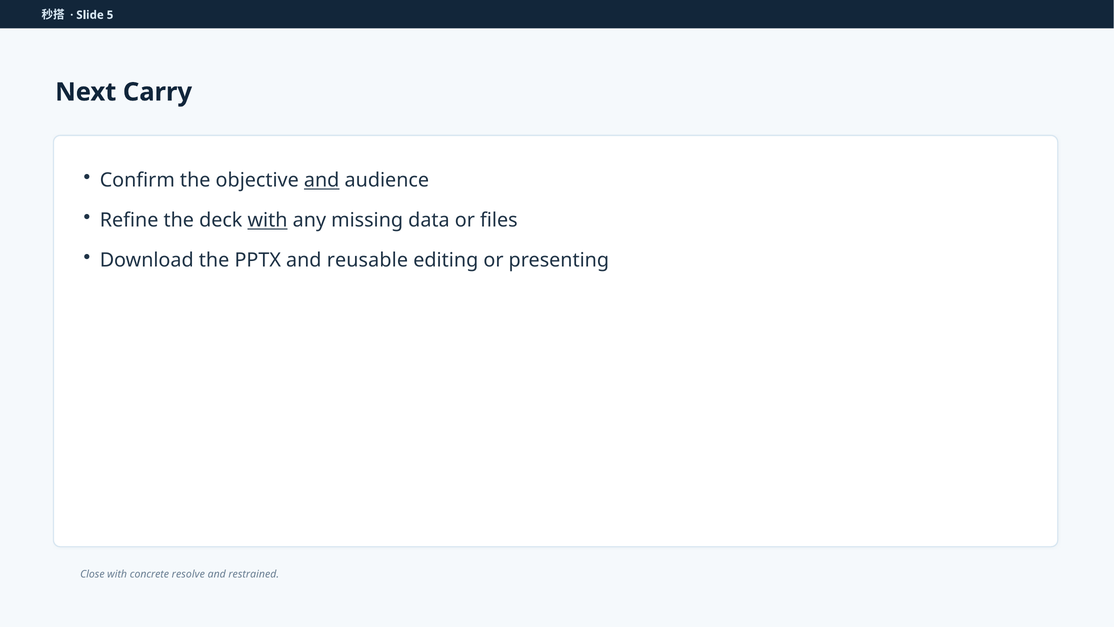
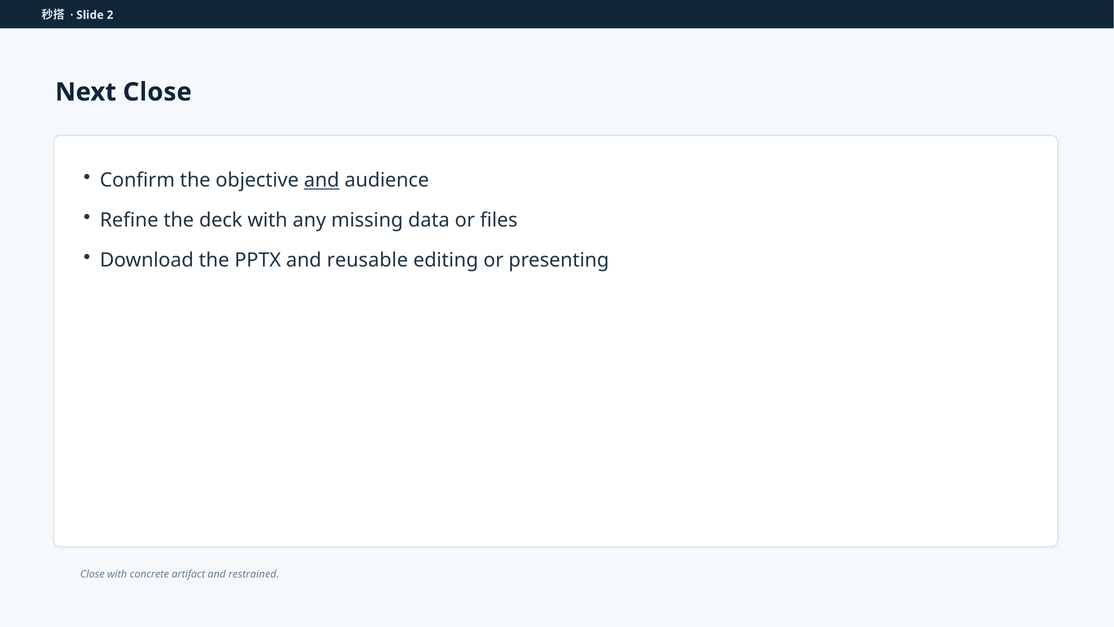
5: 5 -> 2
Next Carry: Carry -> Close
with at (268, 220) underline: present -> none
resolve: resolve -> artifact
